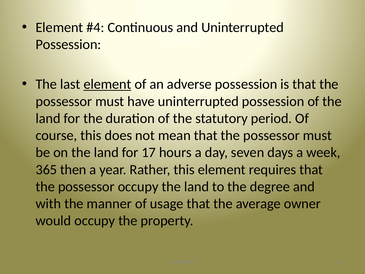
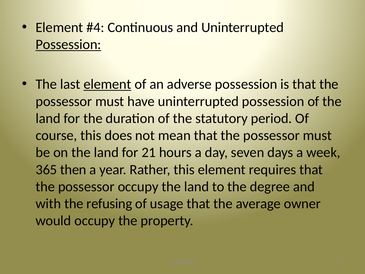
Possession at (68, 44) underline: none -> present
17: 17 -> 21
manner: manner -> refusing
